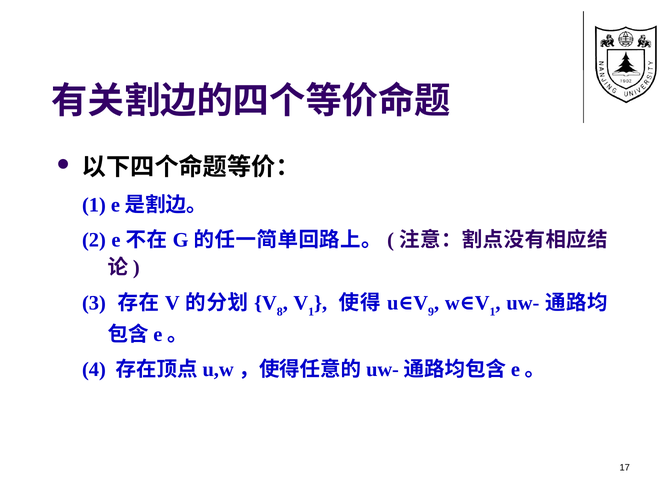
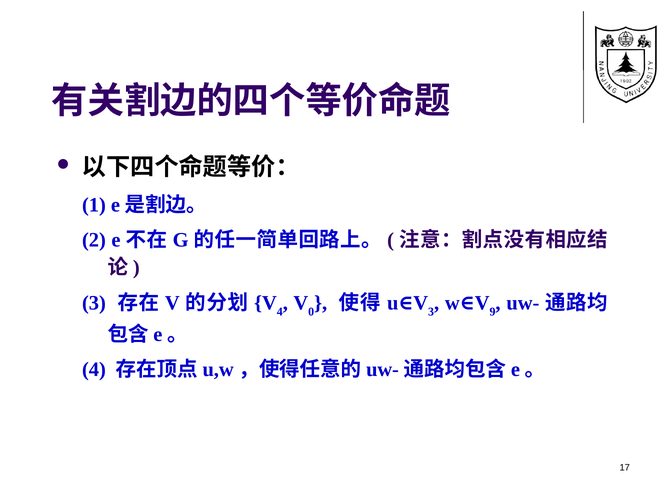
8 at (280, 312): 8 -> 4
1 at (311, 312): 1 -> 0
9 at (431, 312): 9 -> 3
1 at (493, 312): 1 -> 9
